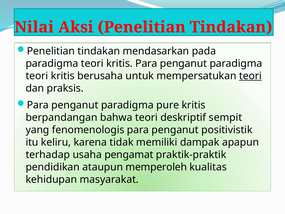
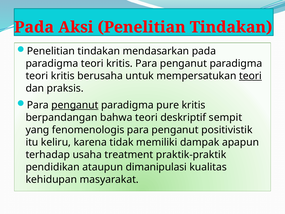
Nilai at (34, 27): Nilai -> Pada
penganut at (75, 105) underline: none -> present
pengamat: pengamat -> treatment
memperoleh: memperoleh -> dimanipulasi
